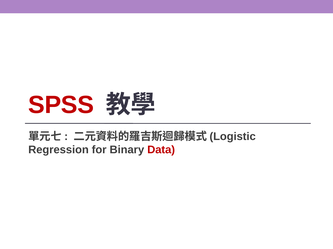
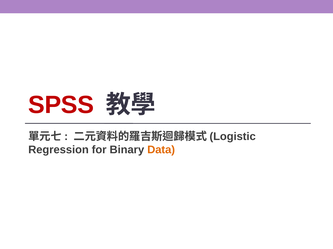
Data colour: red -> orange
